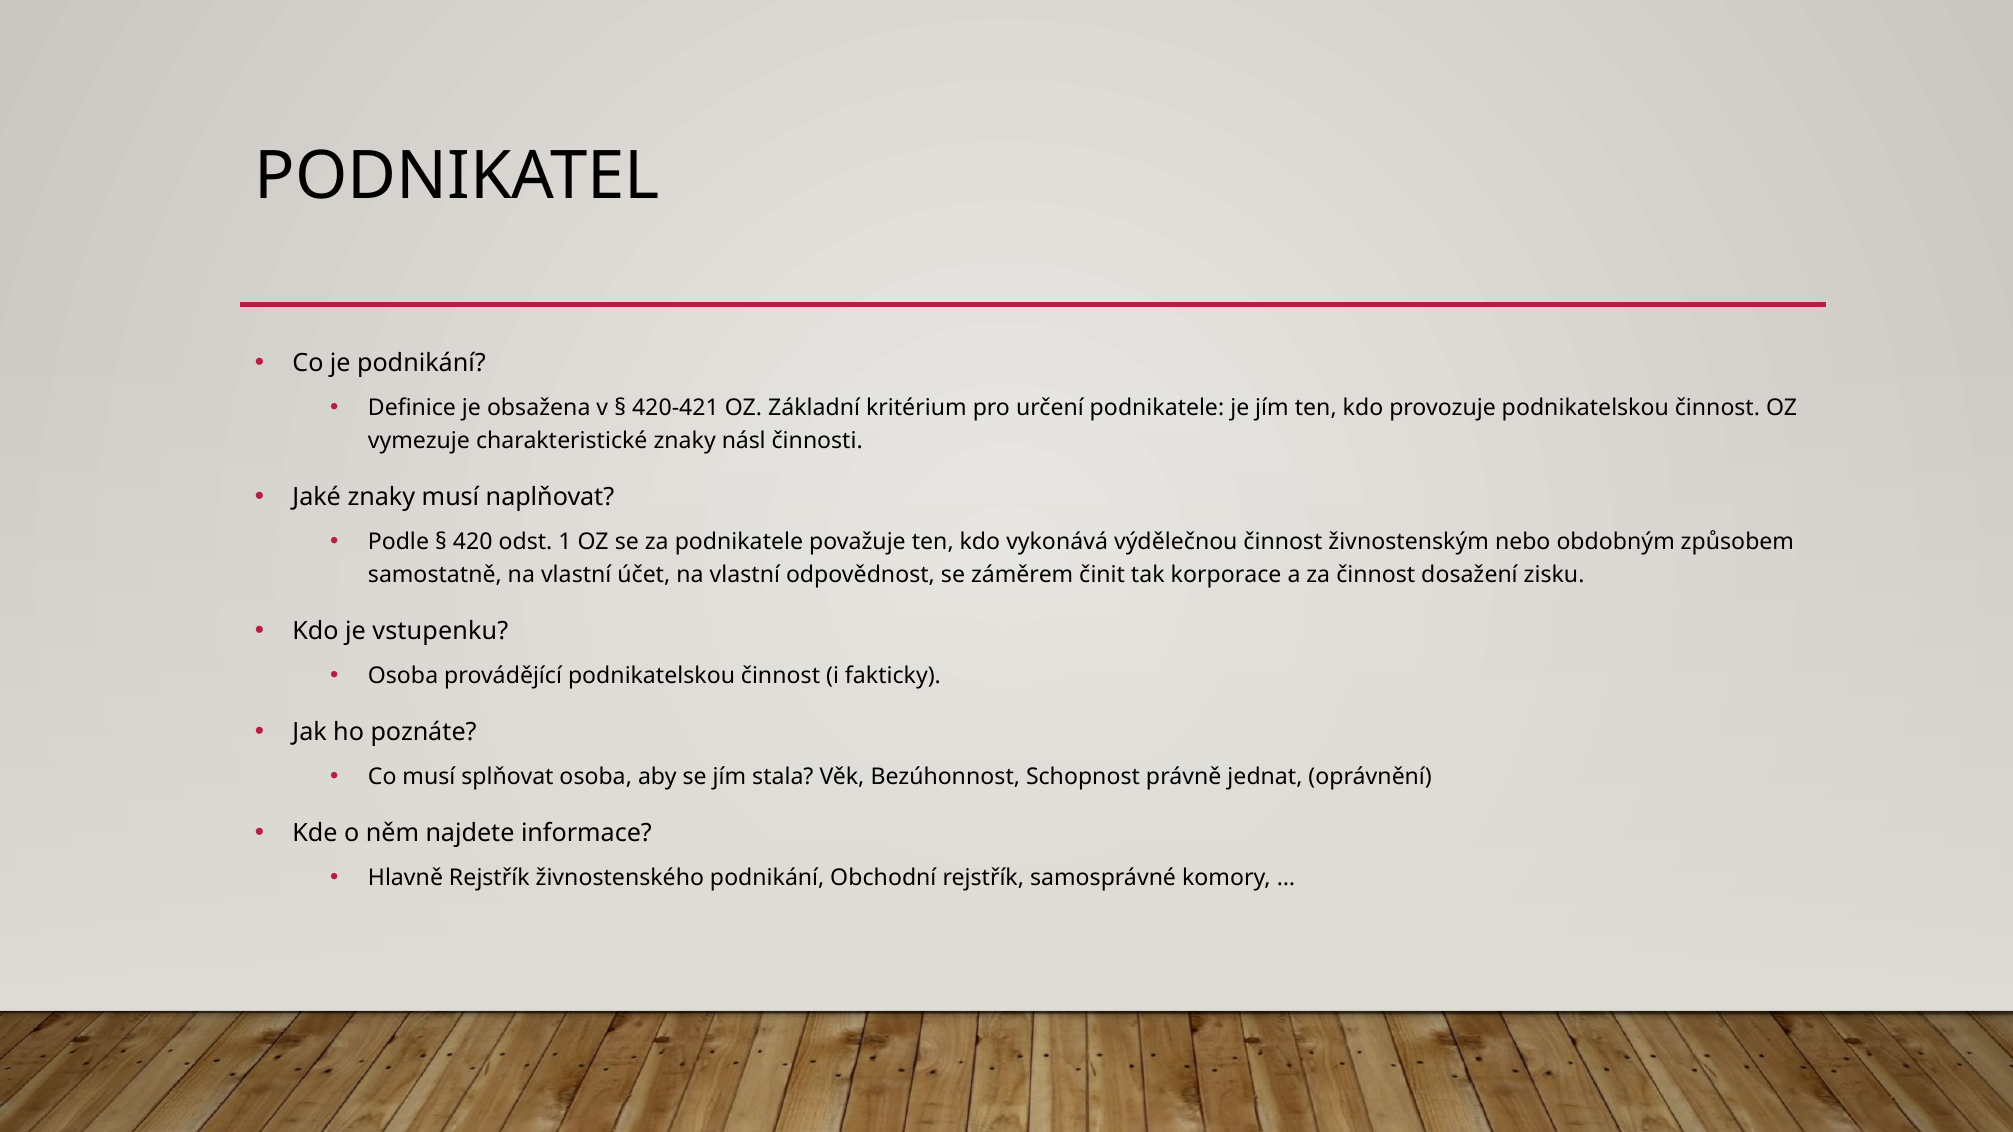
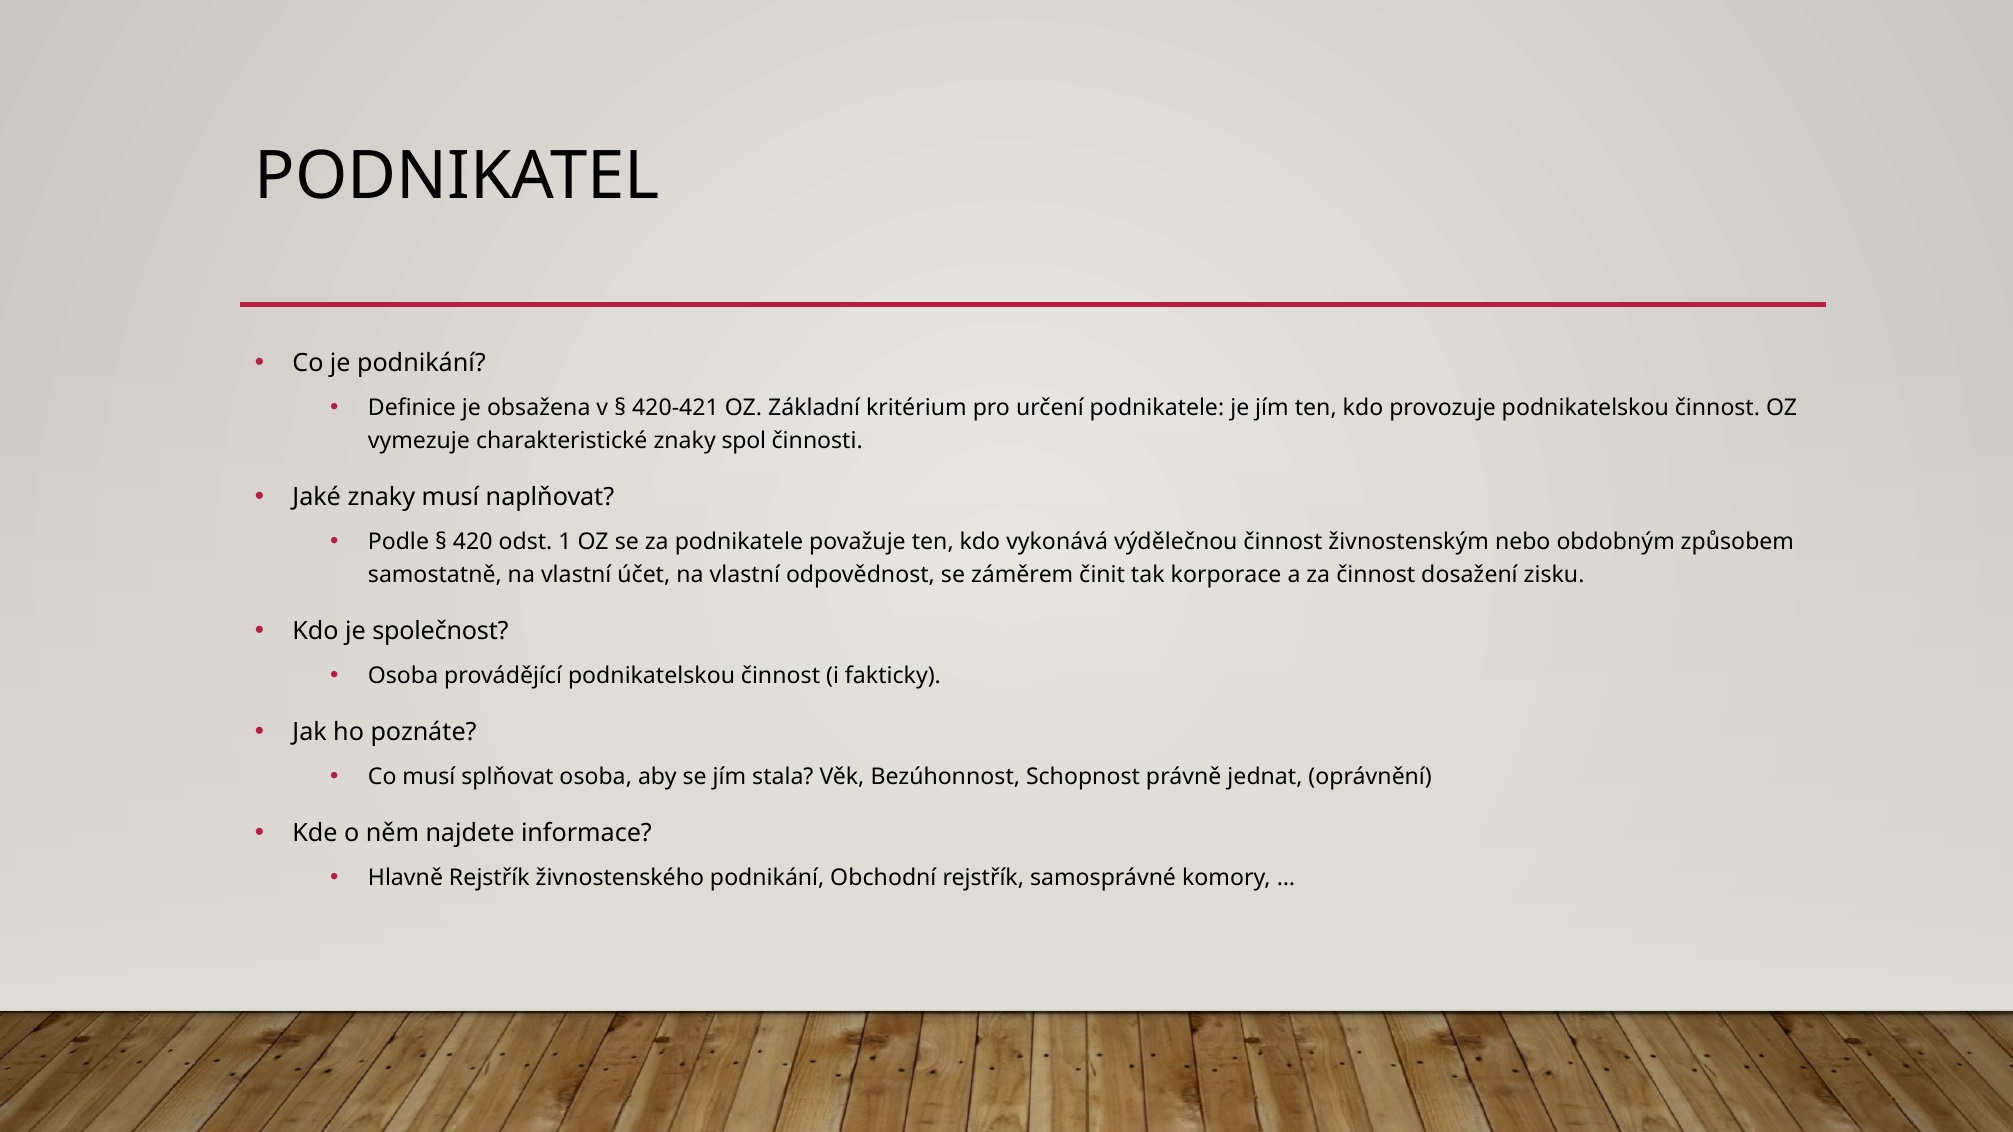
násl: násl -> spol
vstupenku: vstupenku -> společnost
